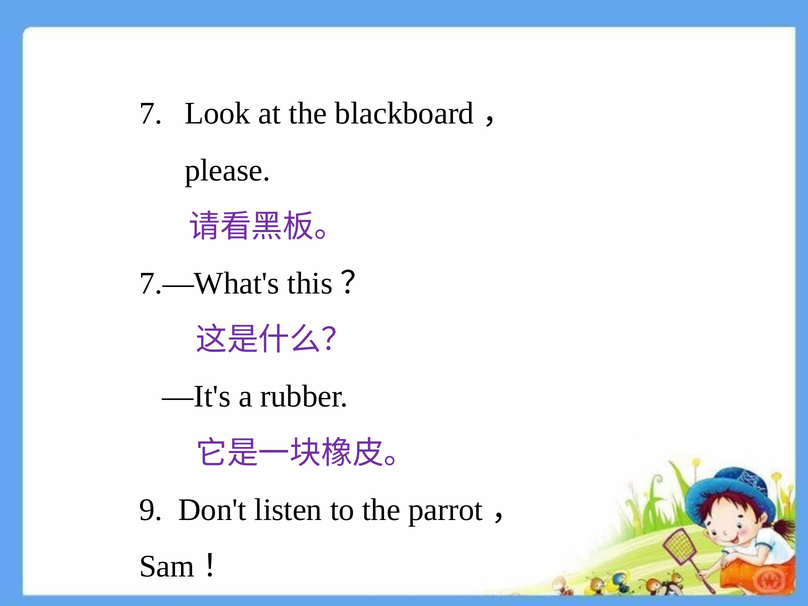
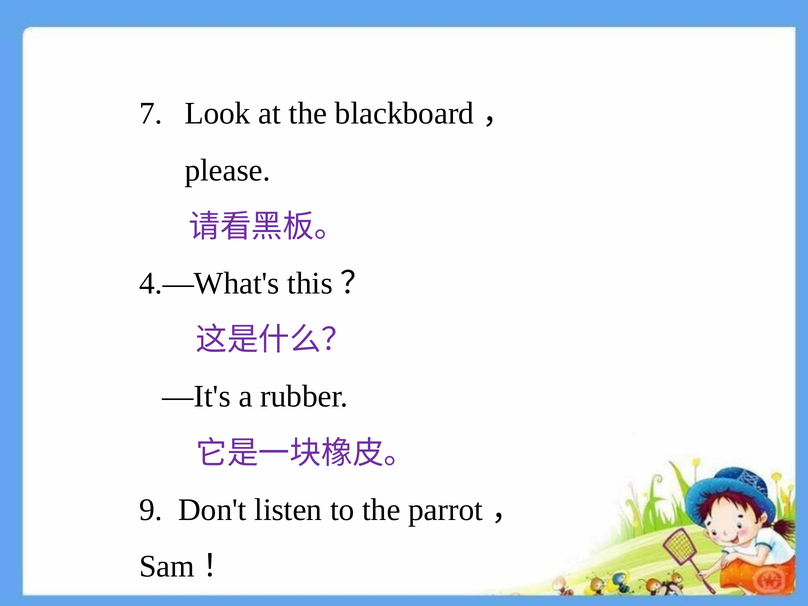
7.—What's: 7.—What's -> 4.—What's
